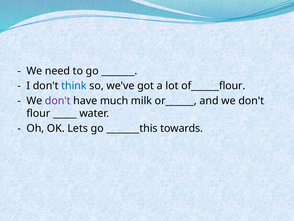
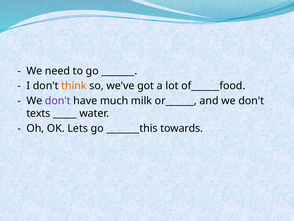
think colour: blue -> orange
of______flour: of______flour -> of______food
flour: flour -> texts
